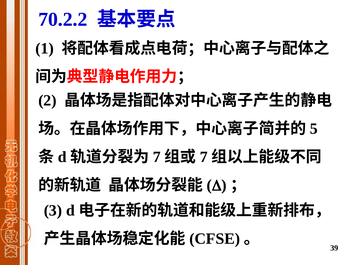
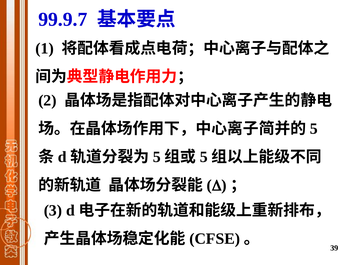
70.2.2: 70.2.2 -> 99.9.7
7 at (157, 157): 7 -> 5
7 at (204, 157): 7 -> 5
